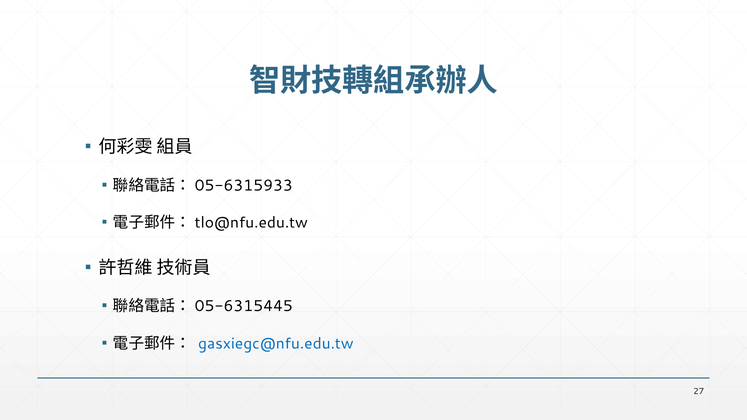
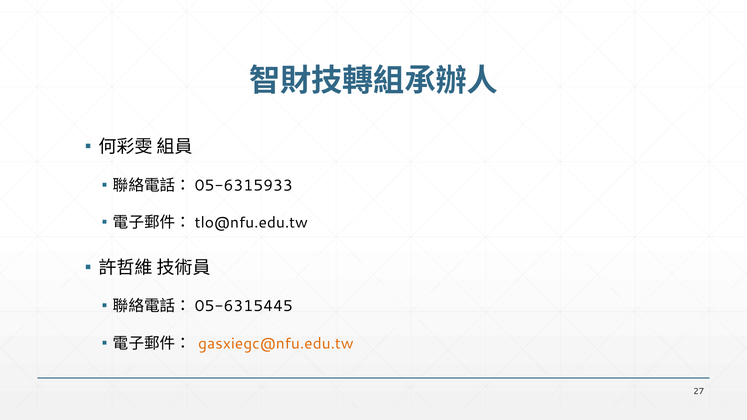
gasxiegc@nfu.edu.tw colour: blue -> orange
